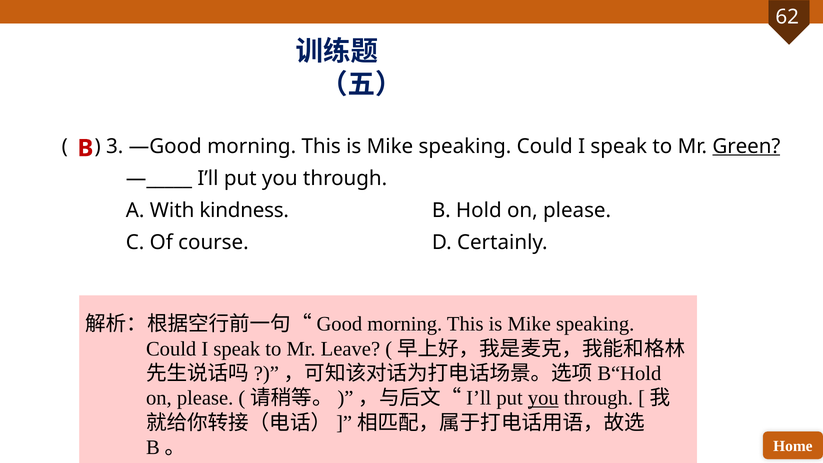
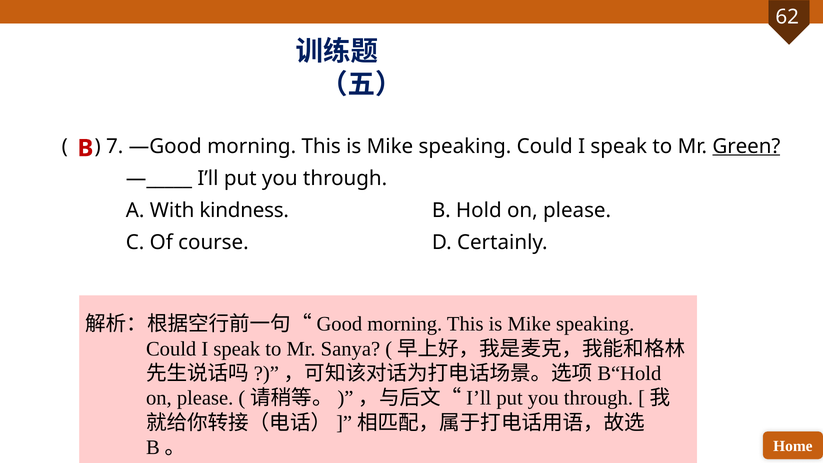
3: 3 -> 7
Leave: Leave -> Sanya
you at (543, 398) underline: present -> none
